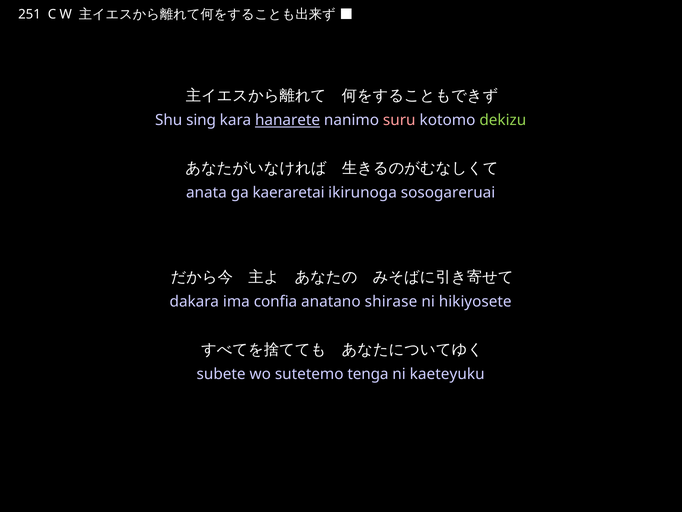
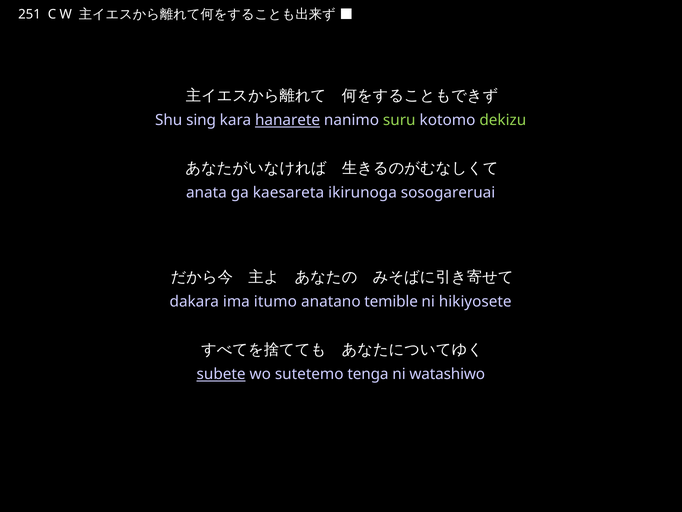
suru colour: pink -> light green
kaeraretai: kaeraretai -> kaesareta
confia: confia -> itumo
shirase: shirase -> temible
subete underline: none -> present
kaeteyuku: kaeteyuku -> watashiwo
